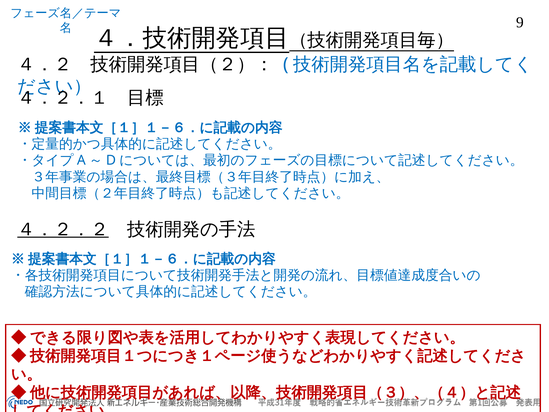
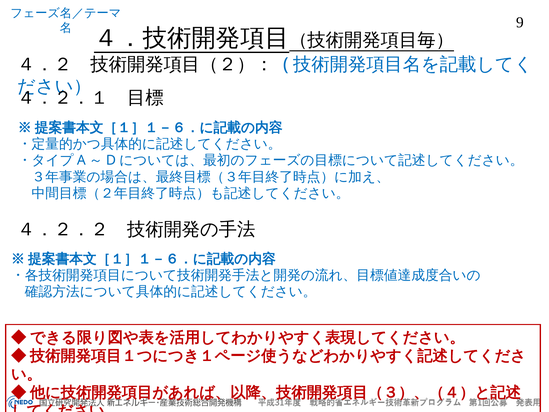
４．２．２ underline: present -> none
